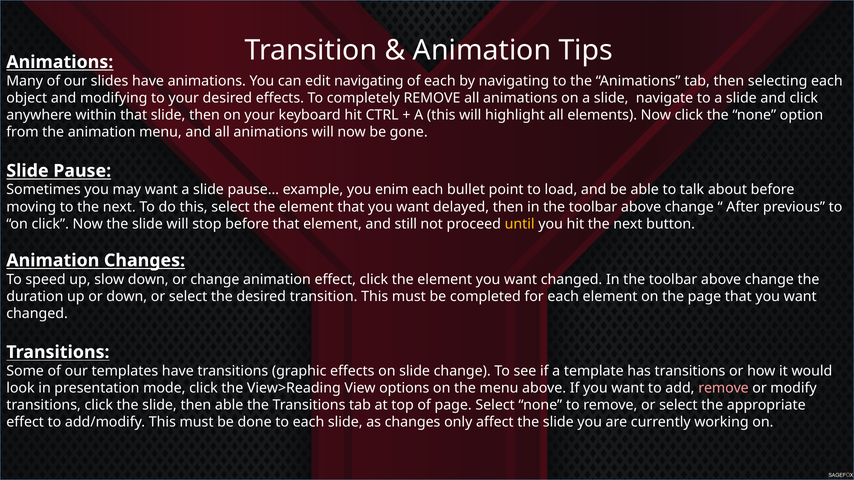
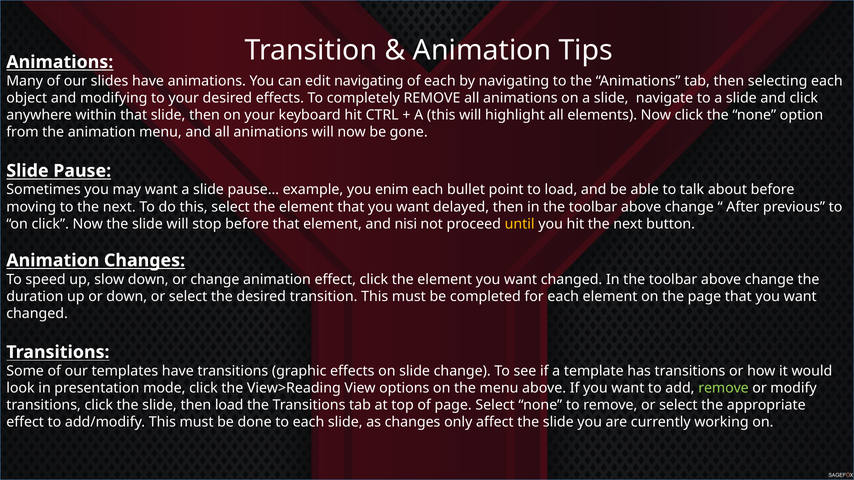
still: still -> nisi
remove at (724, 388) colour: pink -> light green
then able: able -> load
